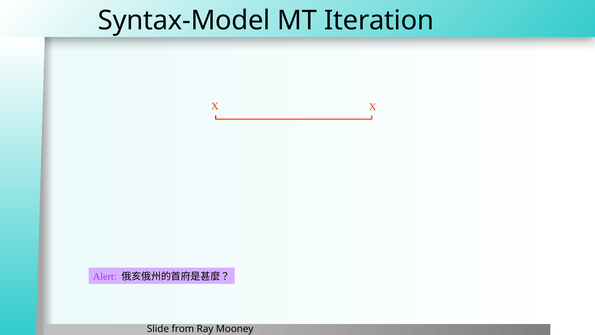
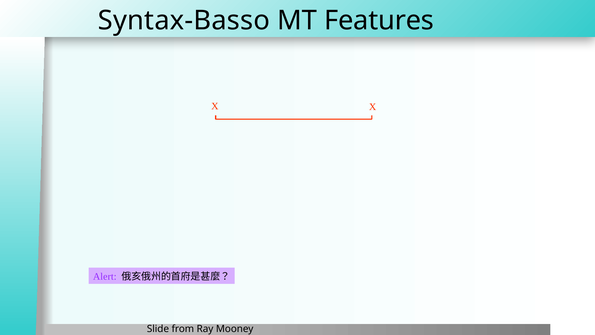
Syntax-Model: Syntax-Model -> Syntax-Basso
Iteration: Iteration -> Features
